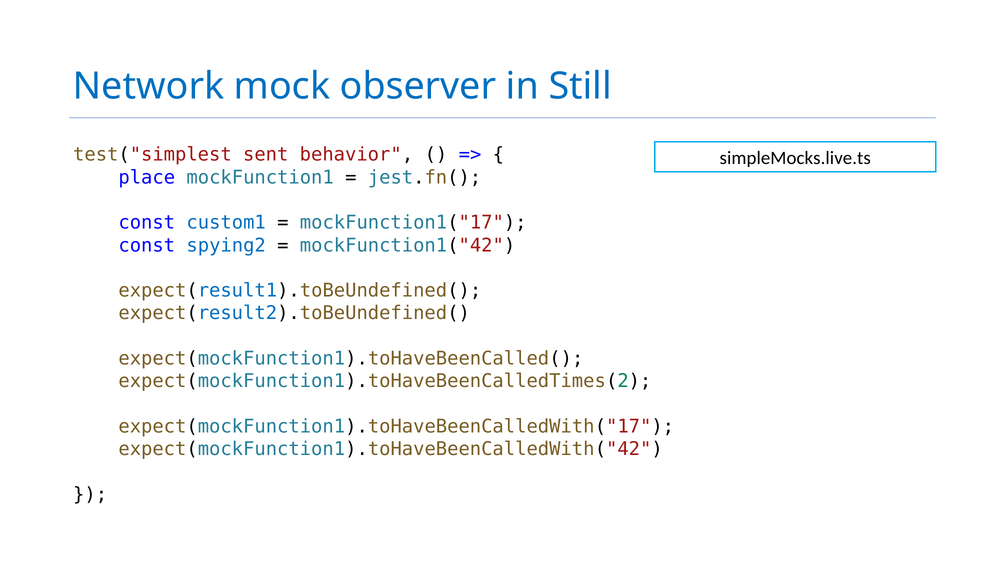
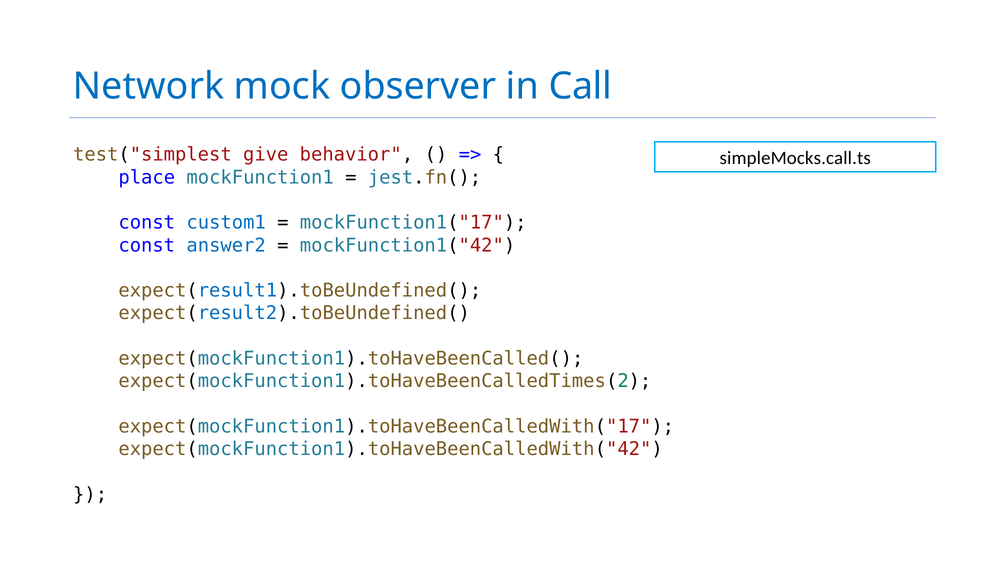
Still: Still -> Call
sent: sent -> give
simpleMocks.live.ts: simpleMocks.live.ts -> simpleMocks.call.ts
spying2: spying2 -> answer2
